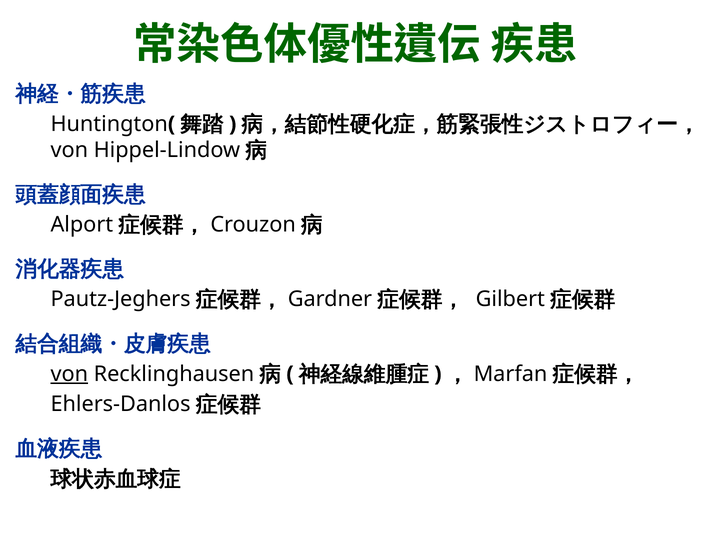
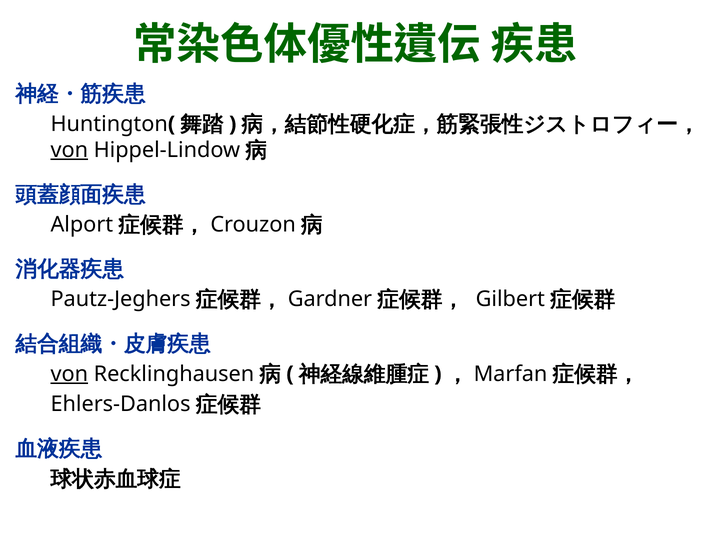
von at (69, 150) underline: none -> present
